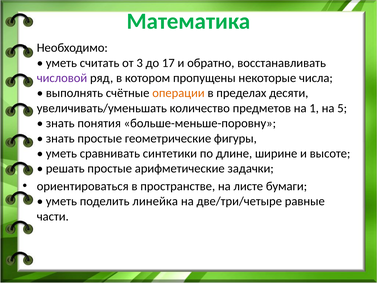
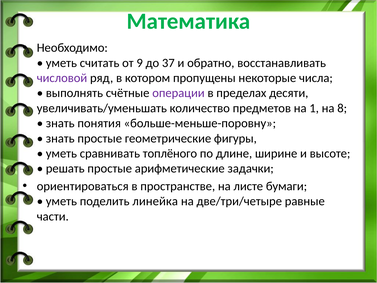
3: 3 -> 9
17: 17 -> 37
операции colour: orange -> purple
5: 5 -> 8
синтетики: синтетики -> топлёного
